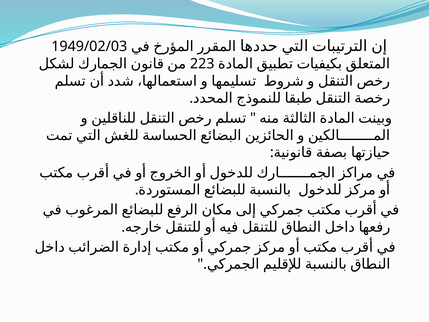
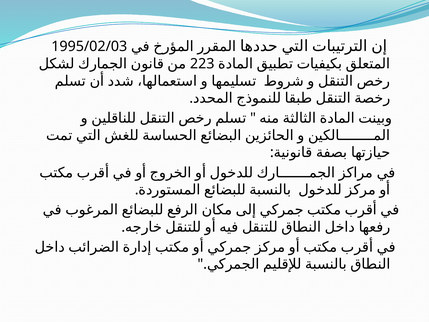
1949/02/03: 1949/02/03 -> 1995/02/03
